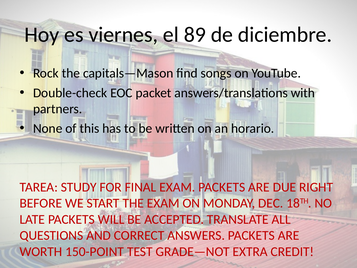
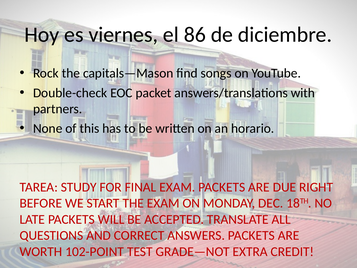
89: 89 -> 86
150-POINT: 150-POINT -> 102-POINT
